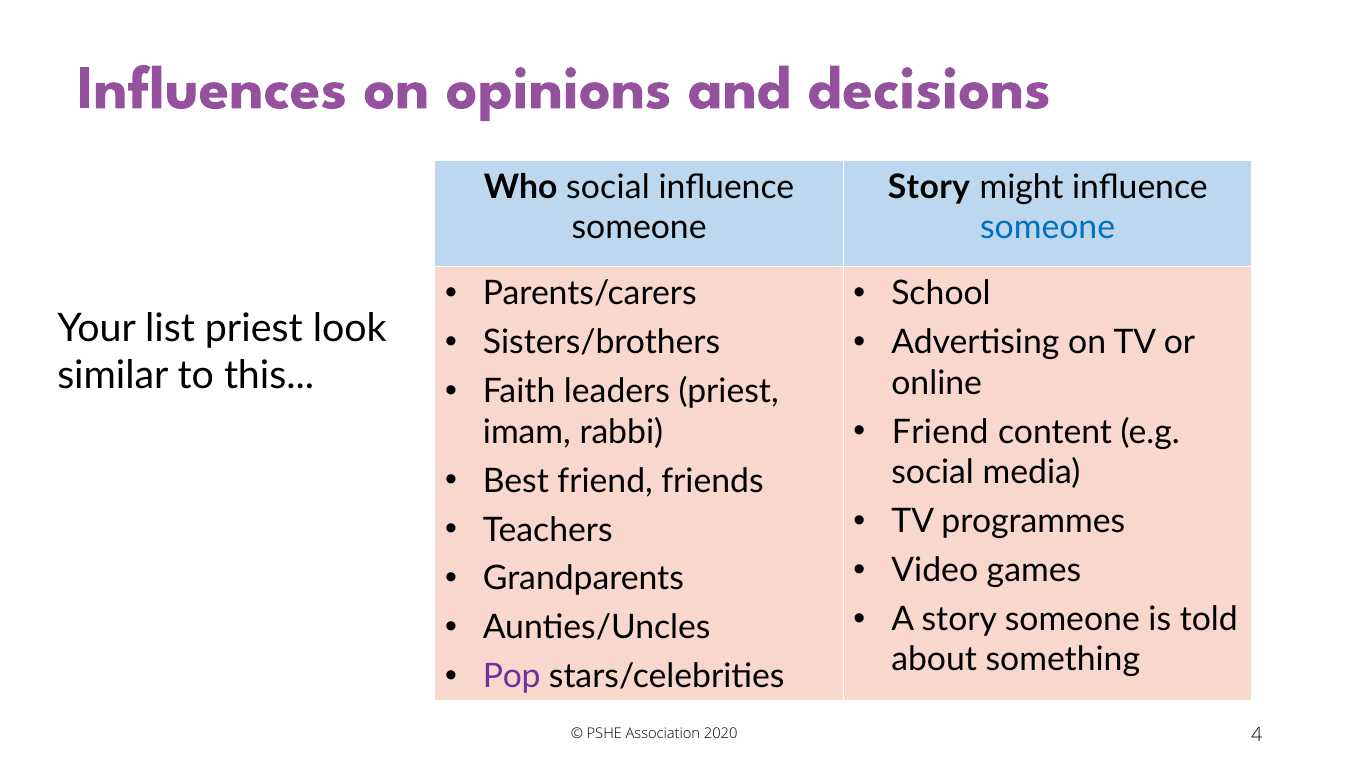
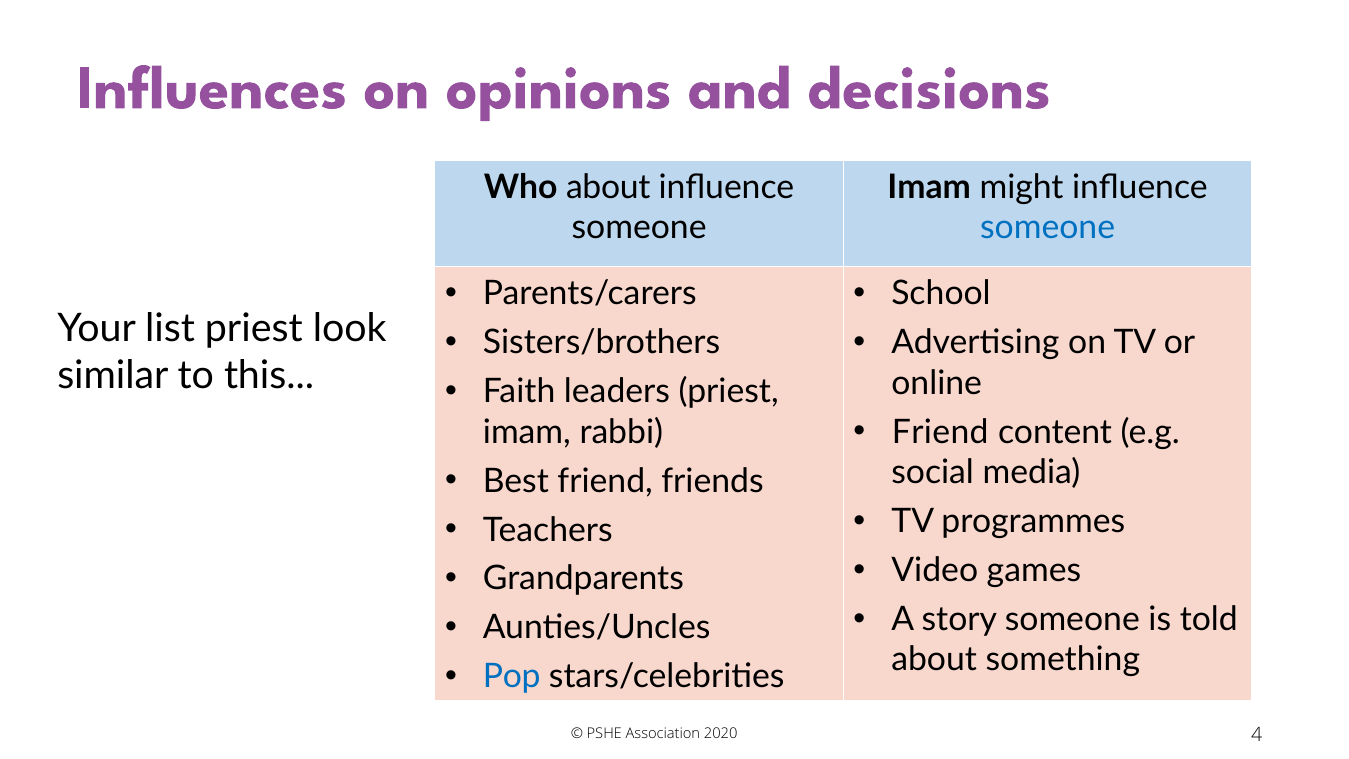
Who social: social -> about
Story at (929, 187): Story -> Imam
Pop colour: purple -> blue
